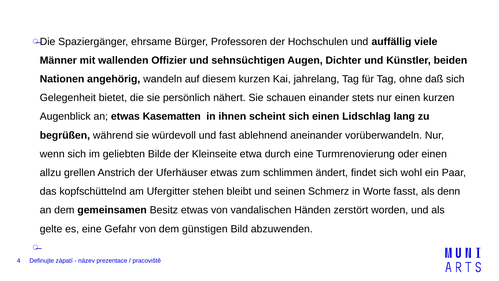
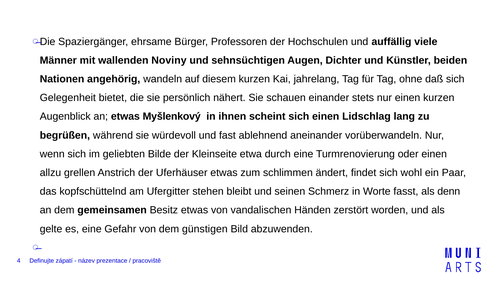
Offizier: Offizier -> Noviny
Kasematten: Kasematten -> Myšlenkový
